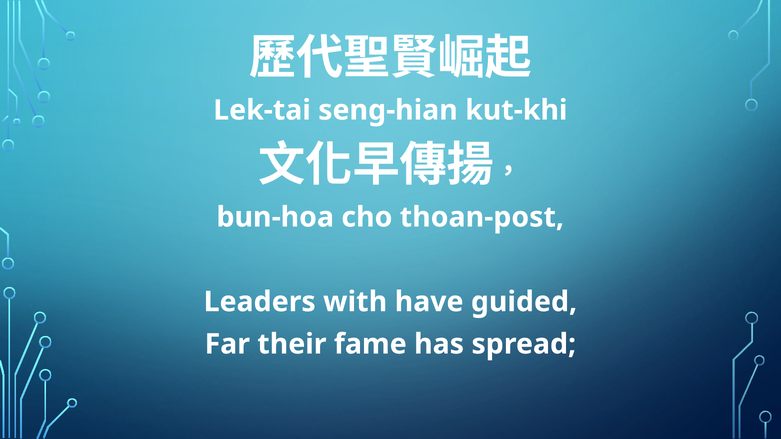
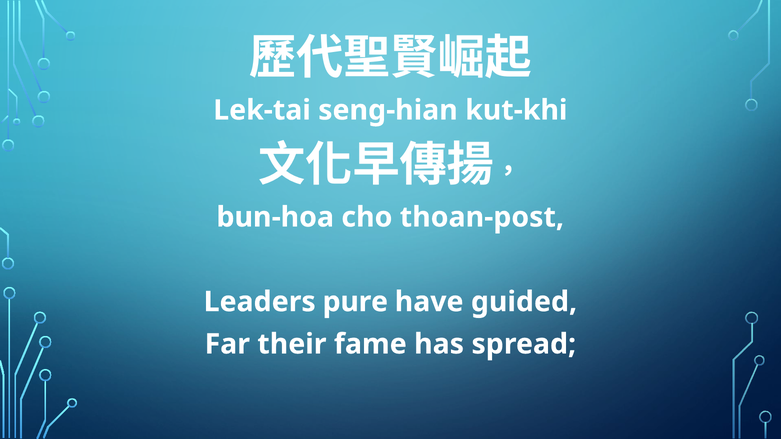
with: with -> pure
